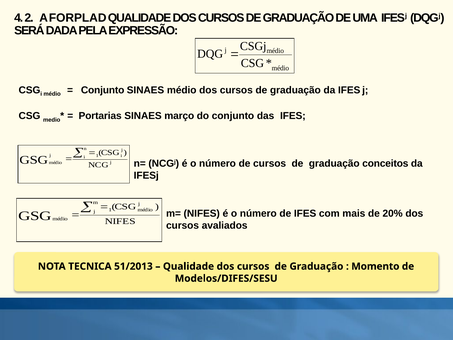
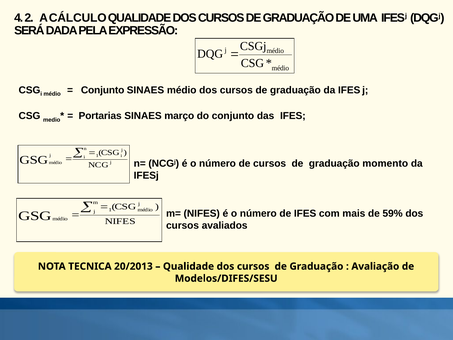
FORPLAD: FORPLAD -> CÁLCULO
conceitos: conceitos -> momento
20%: 20% -> 59%
51/2013: 51/2013 -> 20/2013
Momento: Momento -> Avaliação
